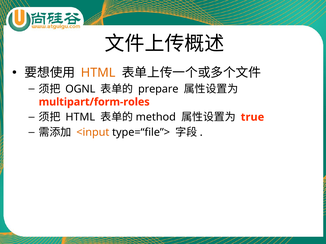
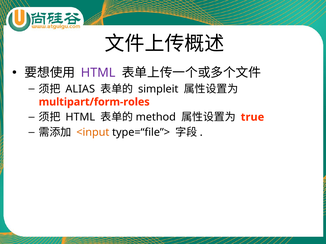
HTML at (98, 73) colour: orange -> purple
OGNL: OGNL -> ALIAS
prepare: prepare -> simpleit
